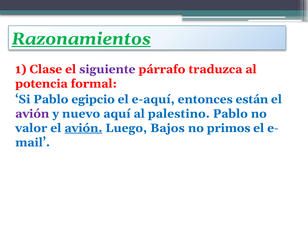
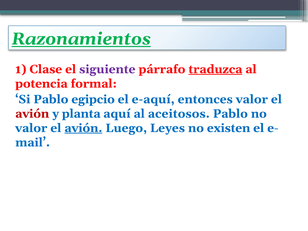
traduzca underline: none -> present
entonces están: están -> valor
avión at (32, 114) colour: purple -> red
nuevo: nuevo -> planta
palestino: palestino -> aceitosos
Bajos: Bajos -> Leyes
primos: primos -> existen
